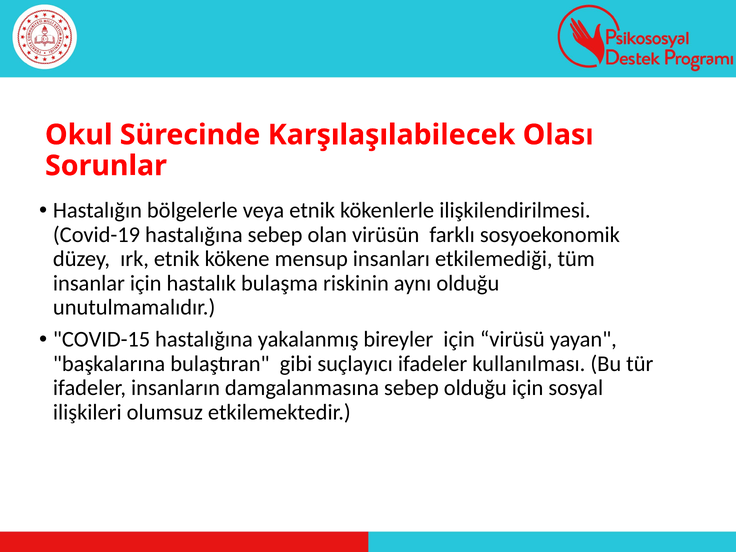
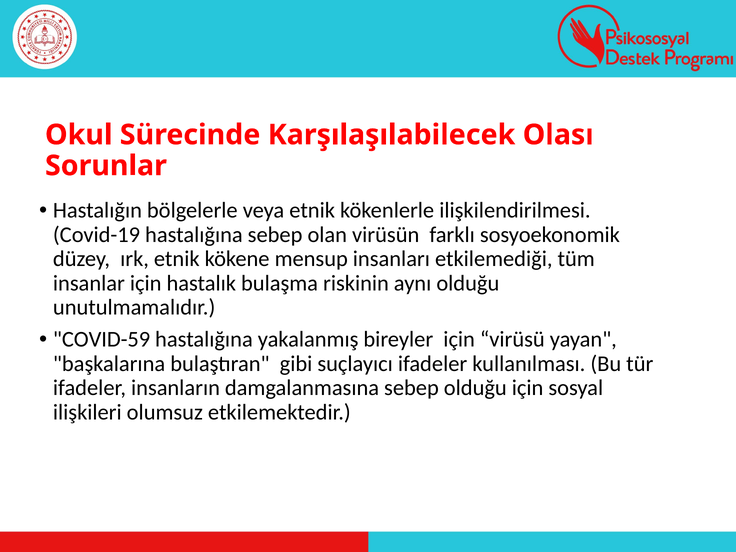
COVID-15: COVID-15 -> COVID-59
